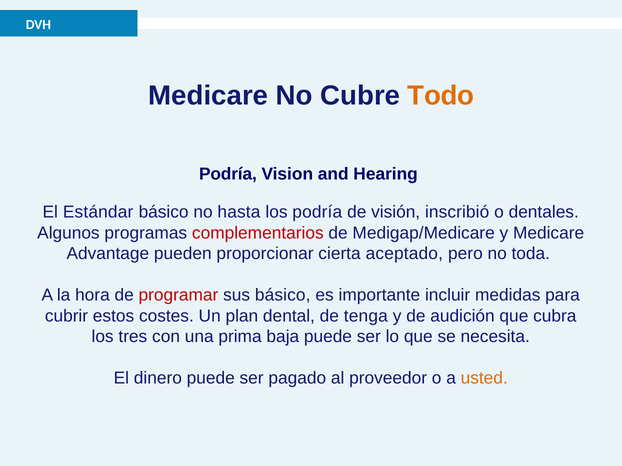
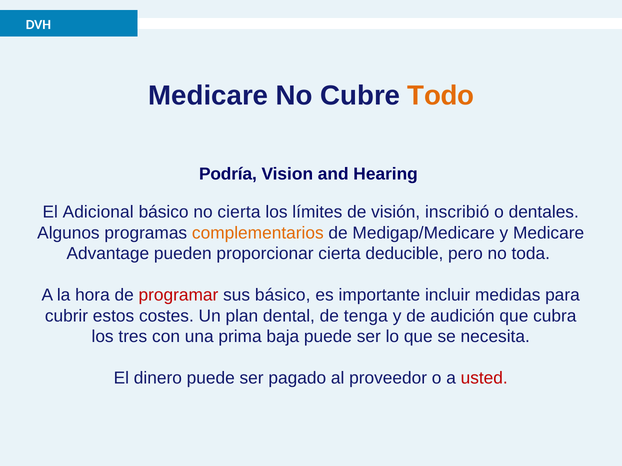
Estándar: Estándar -> Adicional
no hasta: hasta -> cierta
los podría: podría -> límites
complementarios colour: red -> orange
aceptado: aceptado -> deducible
usted colour: orange -> red
